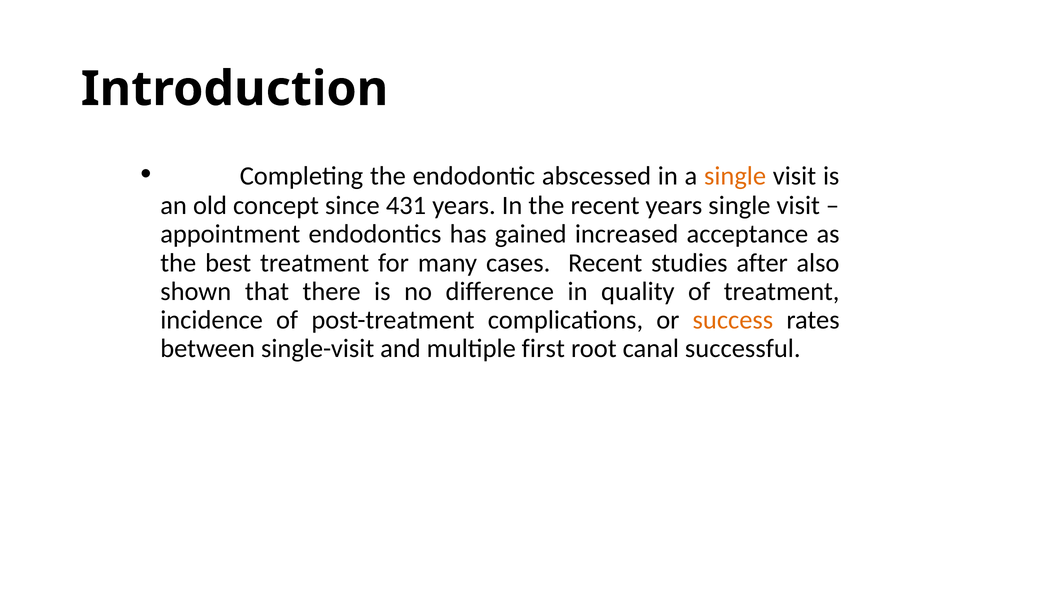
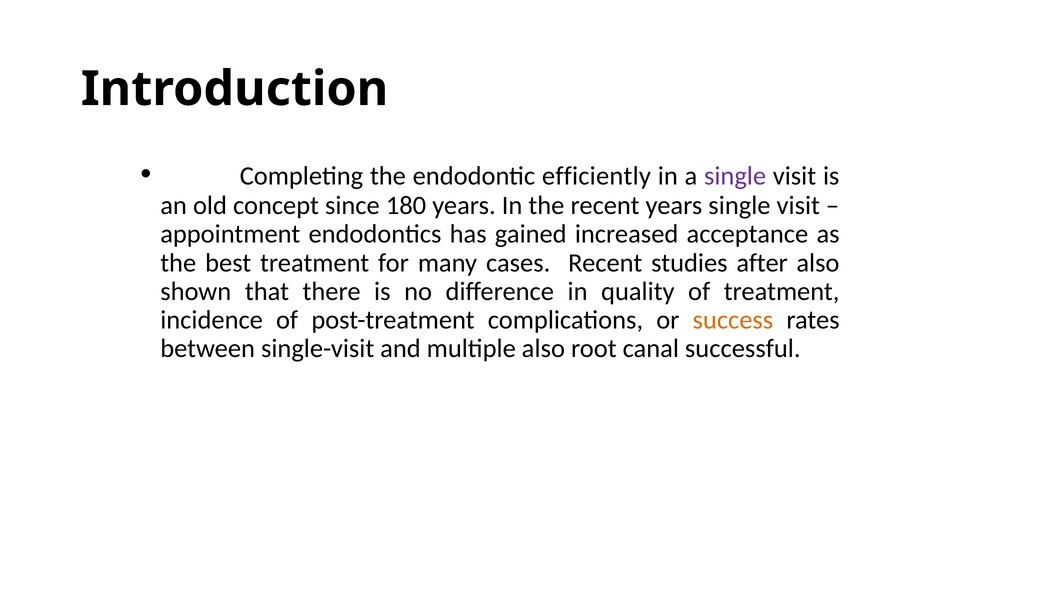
abscessed: abscessed -> efficiently
single at (735, 176) colour: orange -> purple
431: 431 -> 180
multiple first: first -> also
